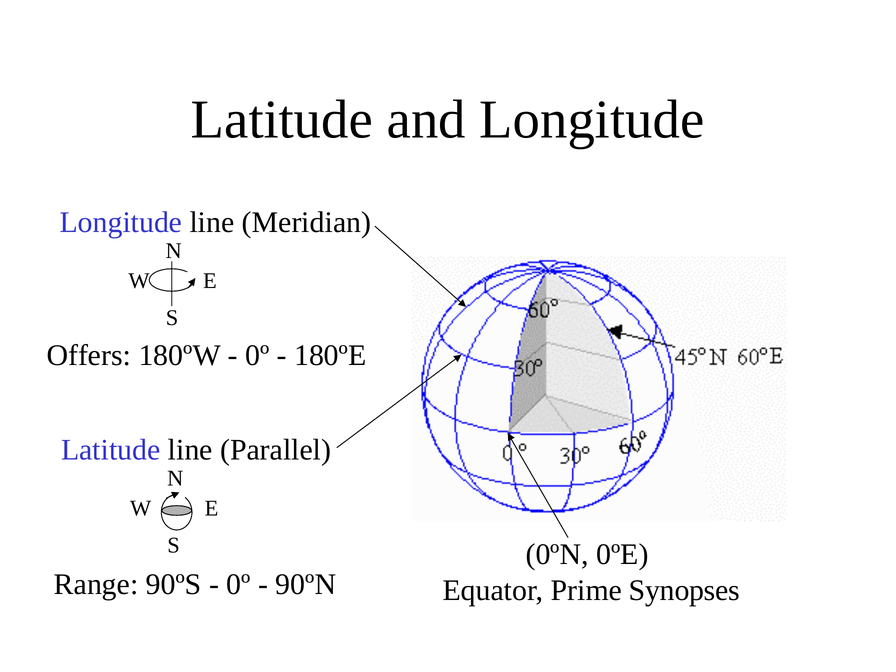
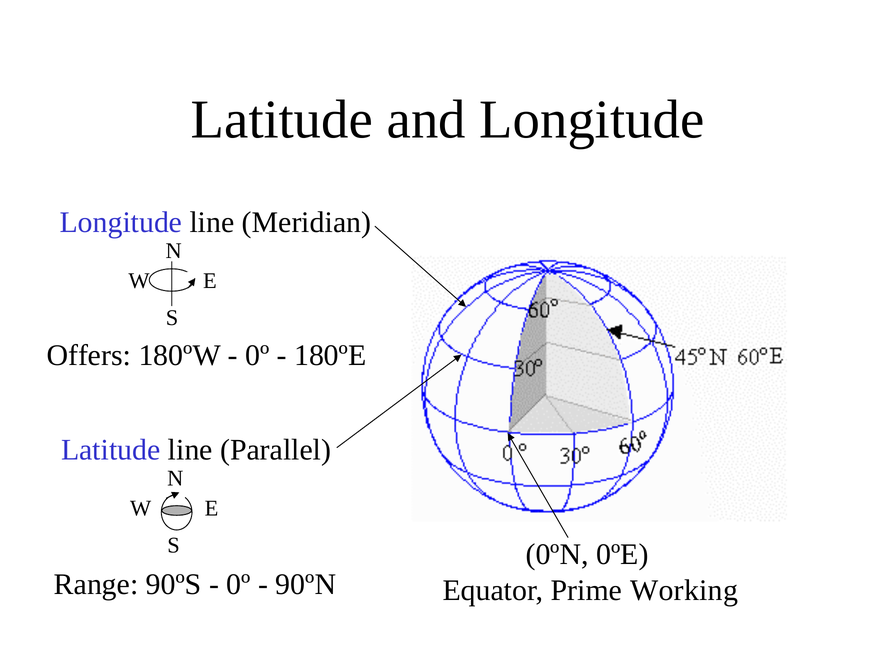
Synopses: Synopses -> Working
